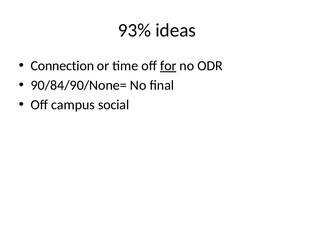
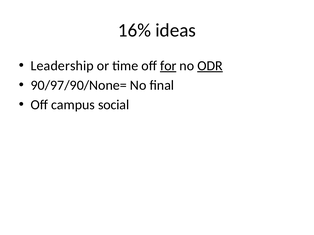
93%: 93% -> 16%
Connection: Connection -> Leadership
ODR underline: none -> present
90/84/90/None=: 90/84/90/None= -> 90/97/90/None=
